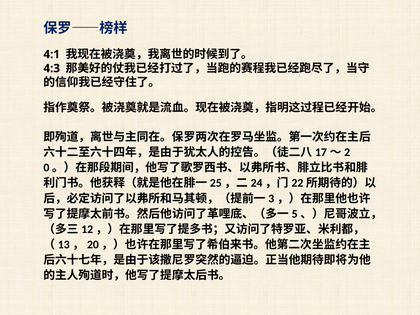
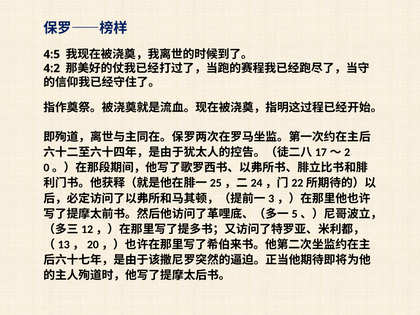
4:1: 4:1 -> 4:5
4:3: 4:3 -> 4:2
